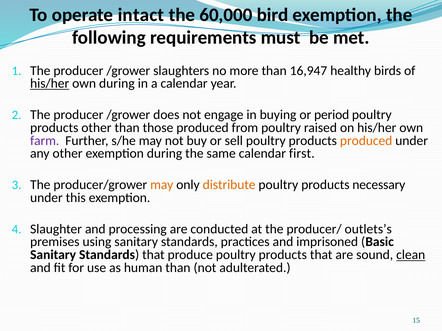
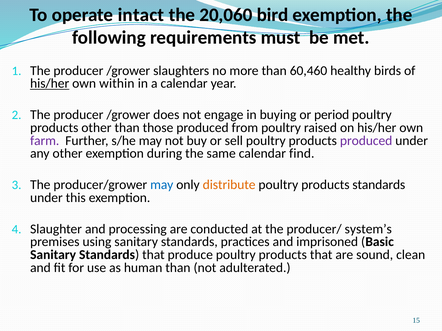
60,000: 60,000 -> 20,060
16,947: 16,947 -> 60,460
own during: during -> within
produced at (366, 141) colour: orange -> purple
first: first -> find
may at (162, 185) colour: orange -> blue
products necessary: necessary -> standards
outlets’s: outlets’s -> system’s
clean underline: present -> none
